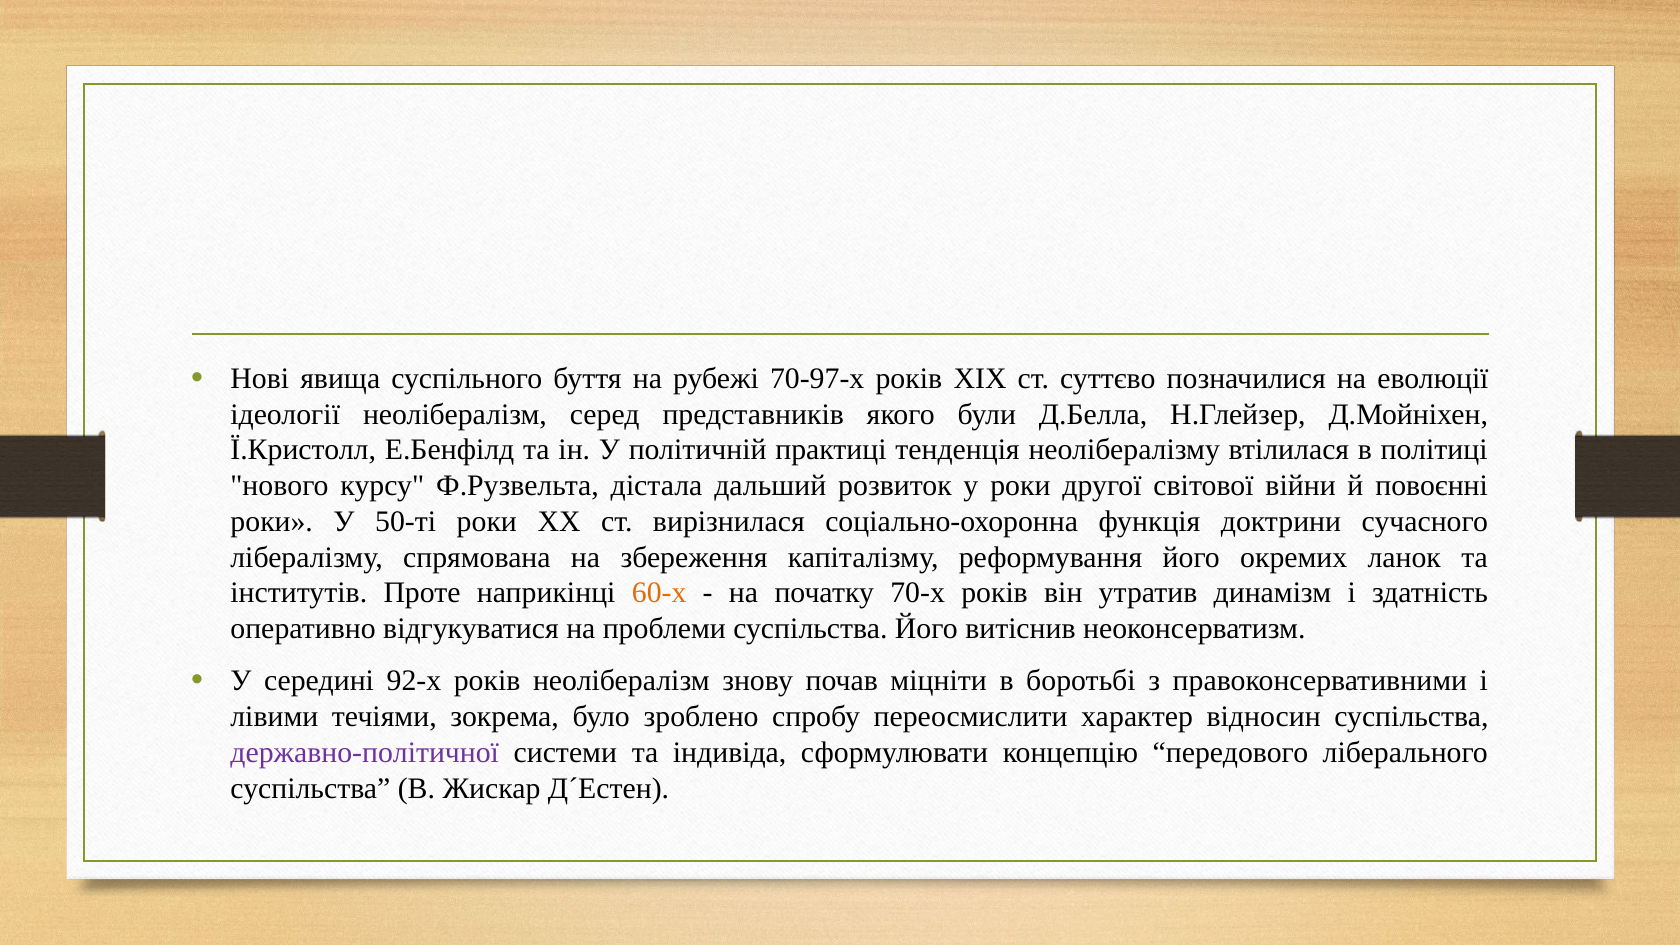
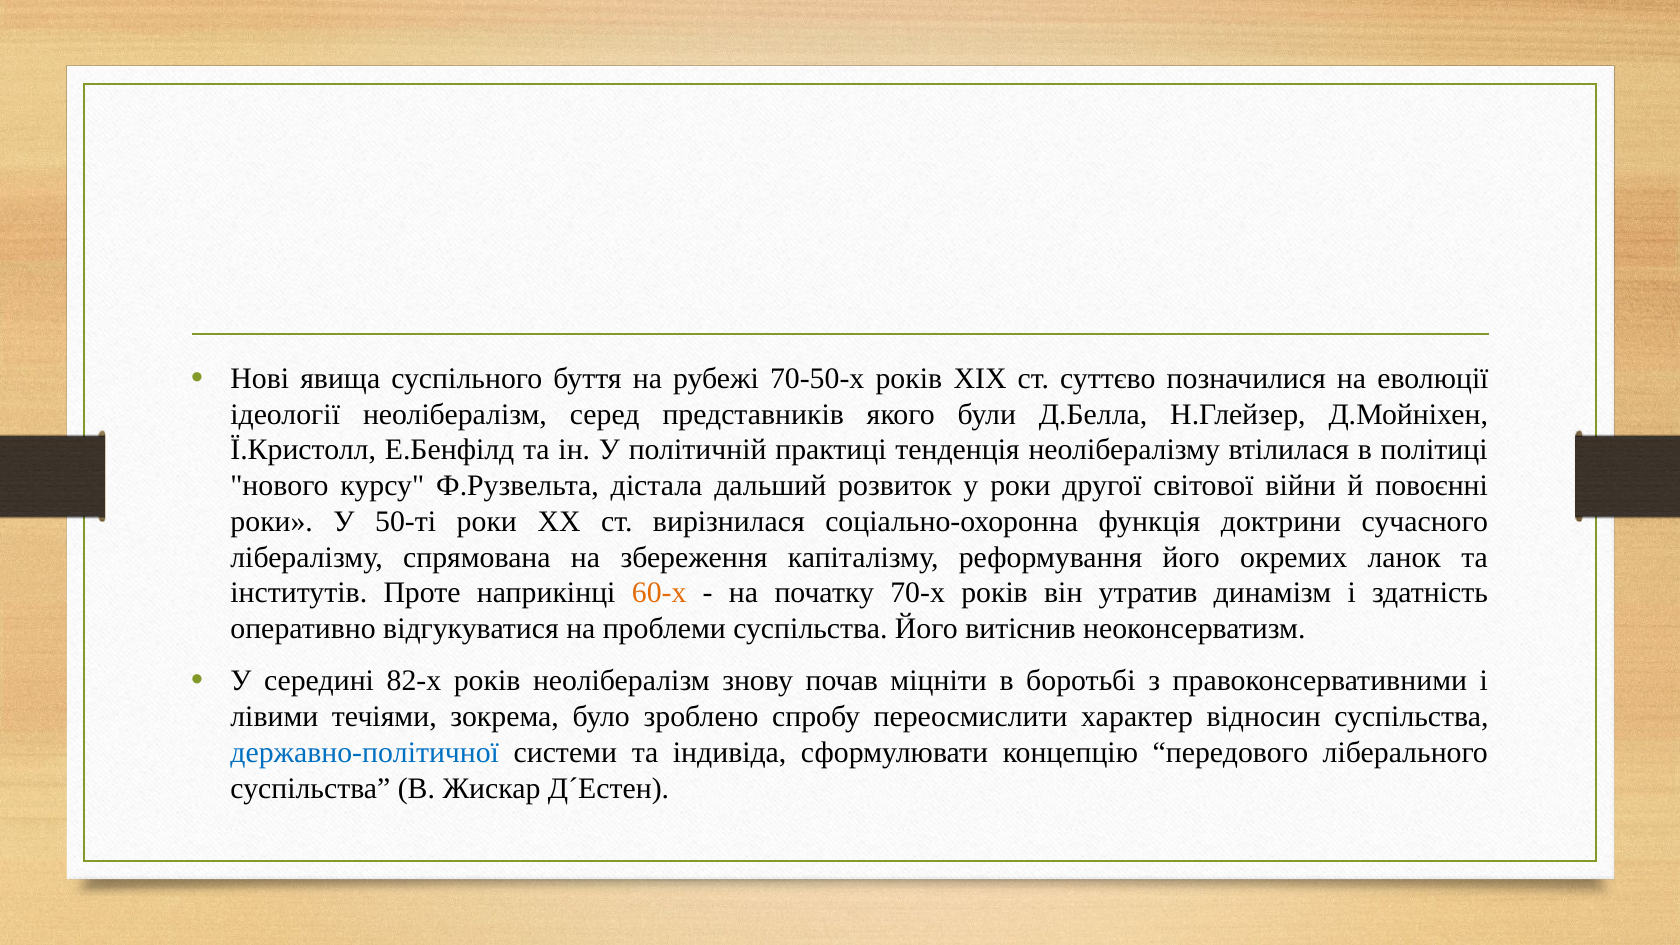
70-97-х: 70-97-х -> 70-50-х
92-х: 92-х -> 82-х
державно-політичної colour: purple -> blue
